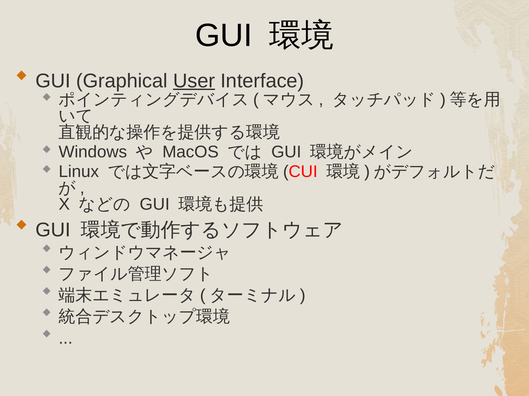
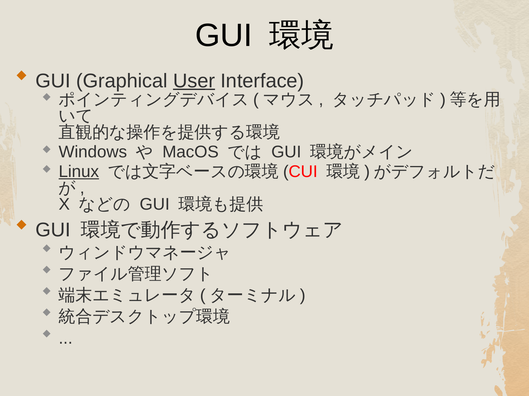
Linux underline: none -> present
